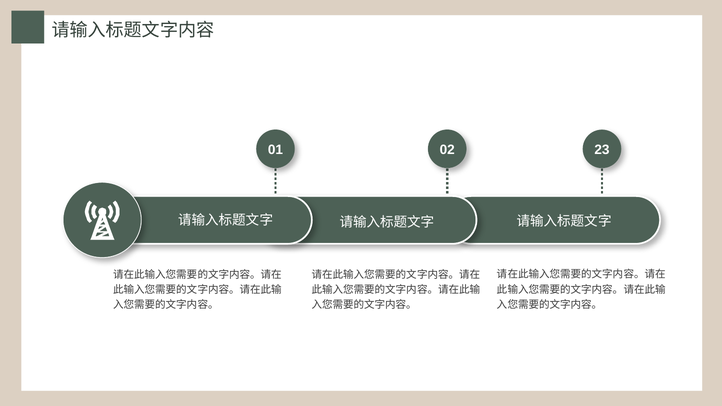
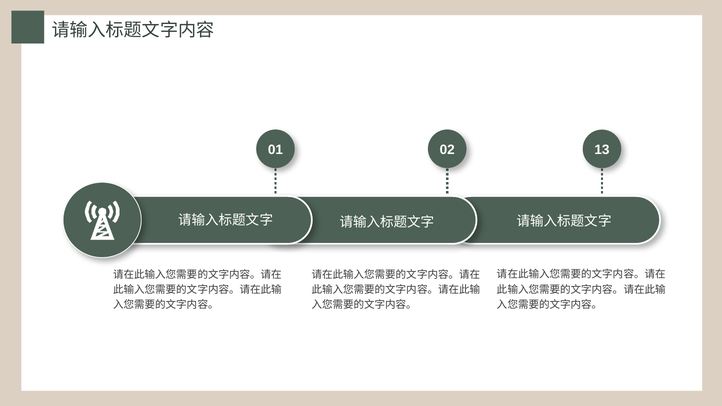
23: 23 -> 13
